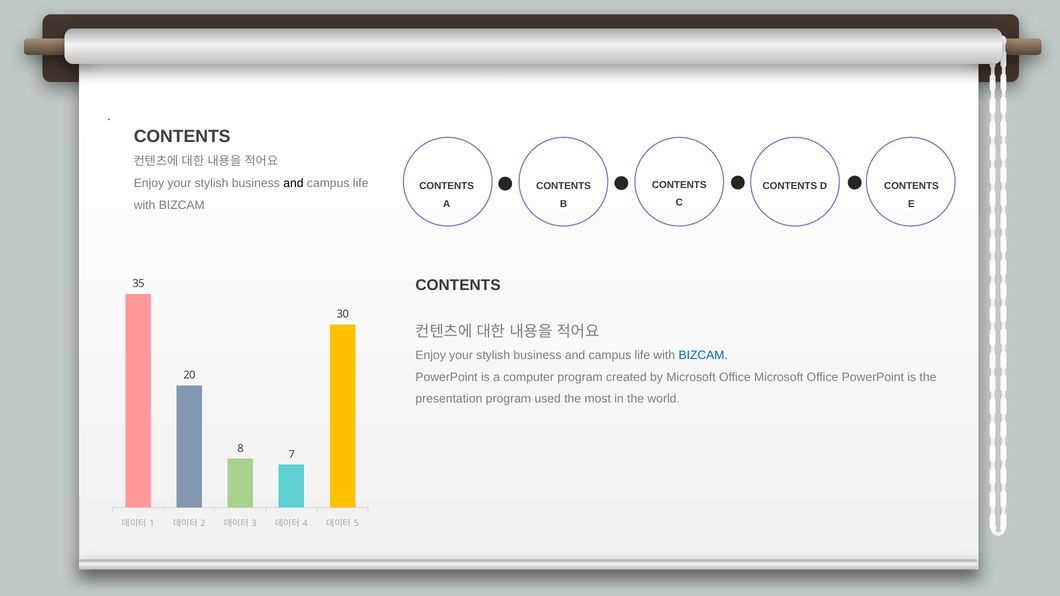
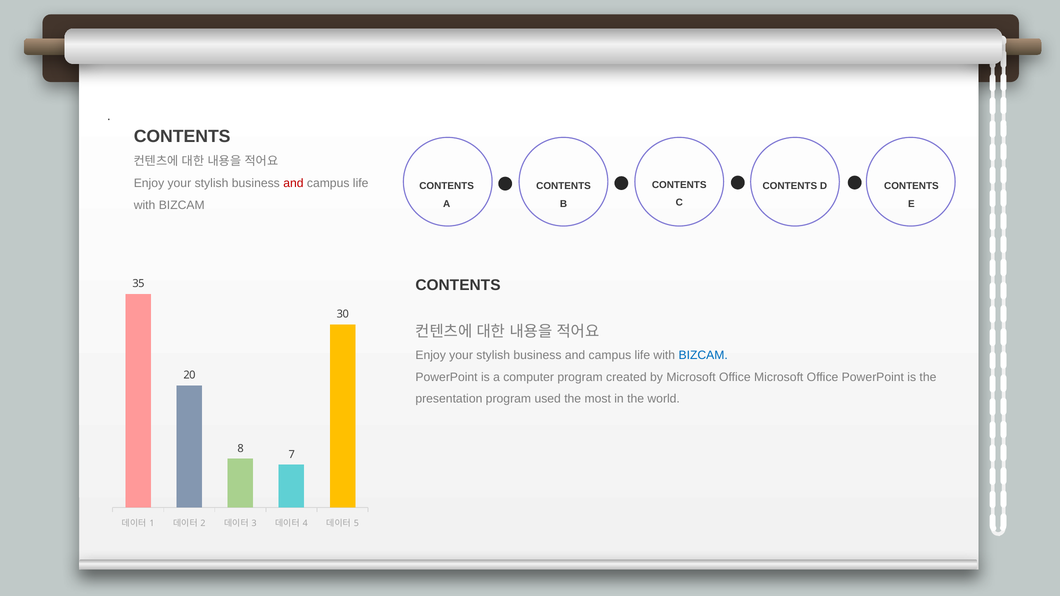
and at (293, 183) colour: black -> red
